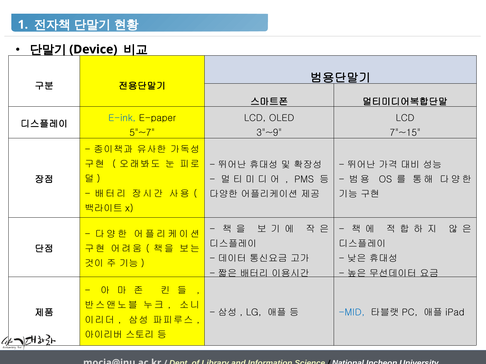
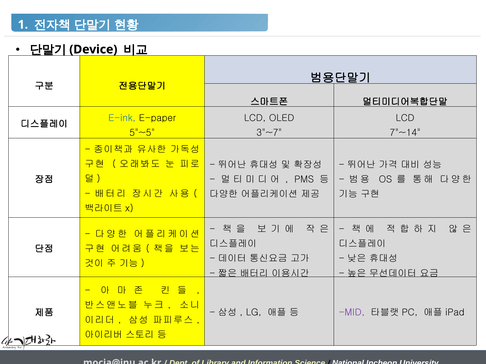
5"~7: 5"~7 -> 5"~5
3"~9: 3"~9 -> 3"~7
7"~15: 7"~15 -> 7"~14
MID colour: blue -> purple
